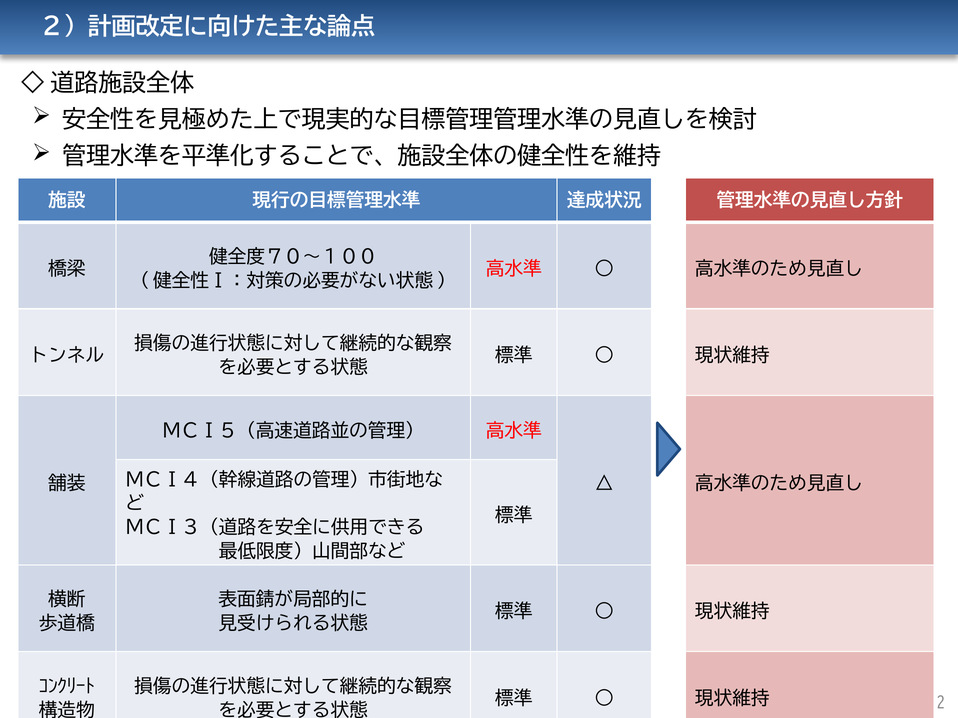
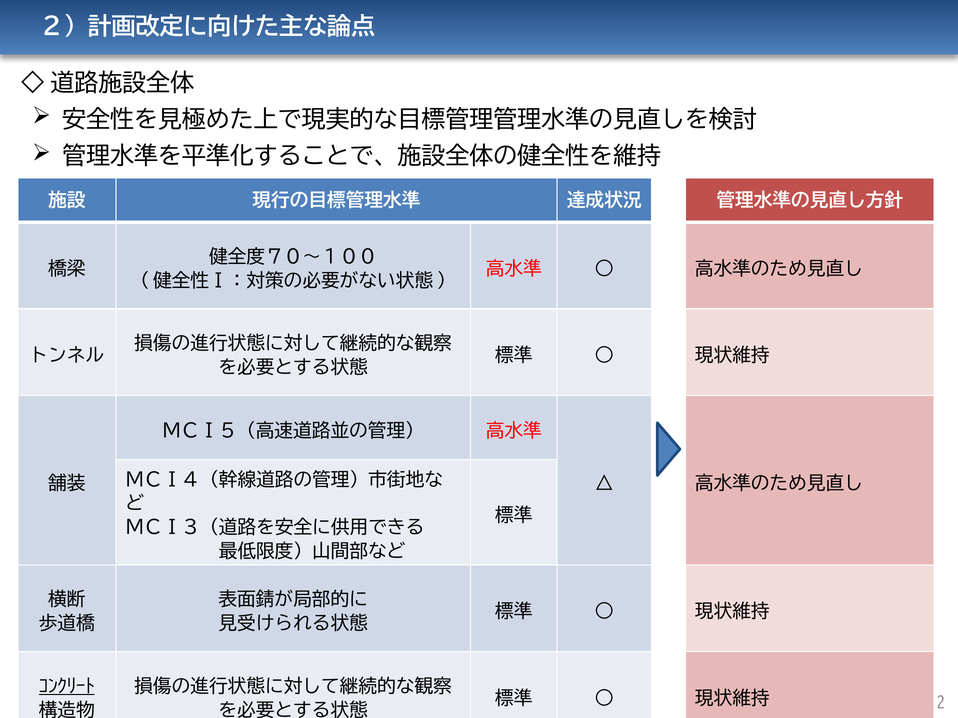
ｺﾝｸﾘｰﾄ underline: none -> present
